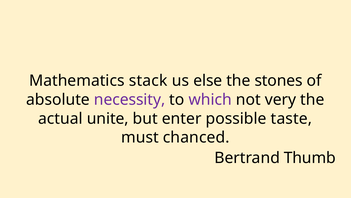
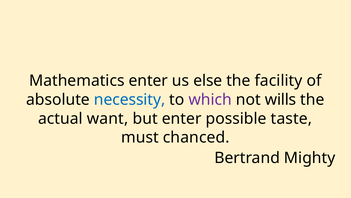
Mathematics stack: stack -> enter
stones: stones -> facility
necessity colour: purple -> blue
very: very -> wills
unite: unite -> want
Thumb: Thumb -> Mighty
